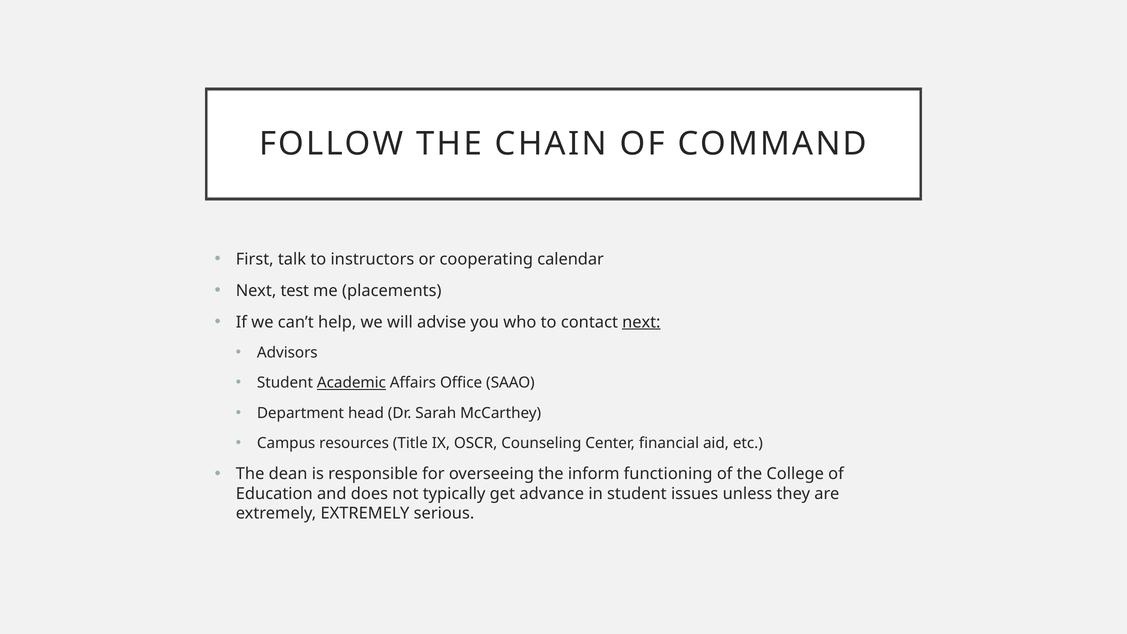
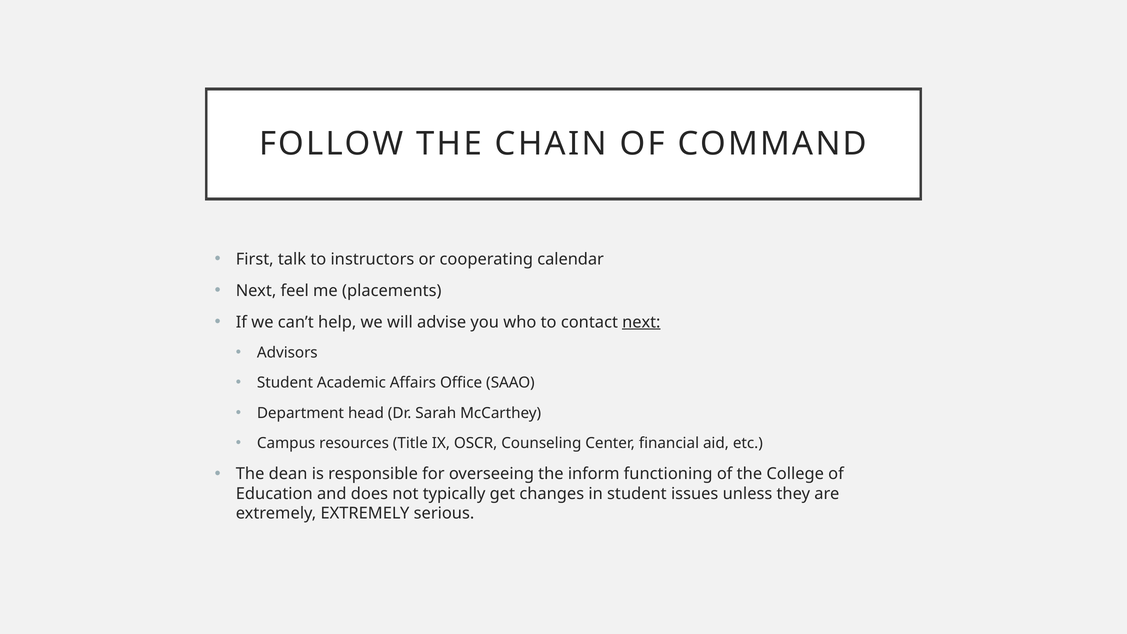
test: test -> feel
Academic underline: present -> none
advance: advance -> changes
